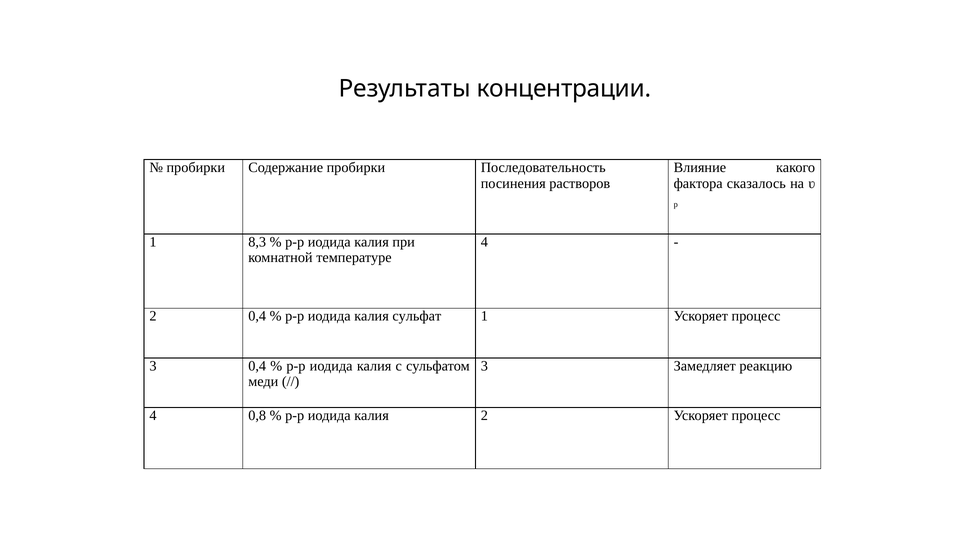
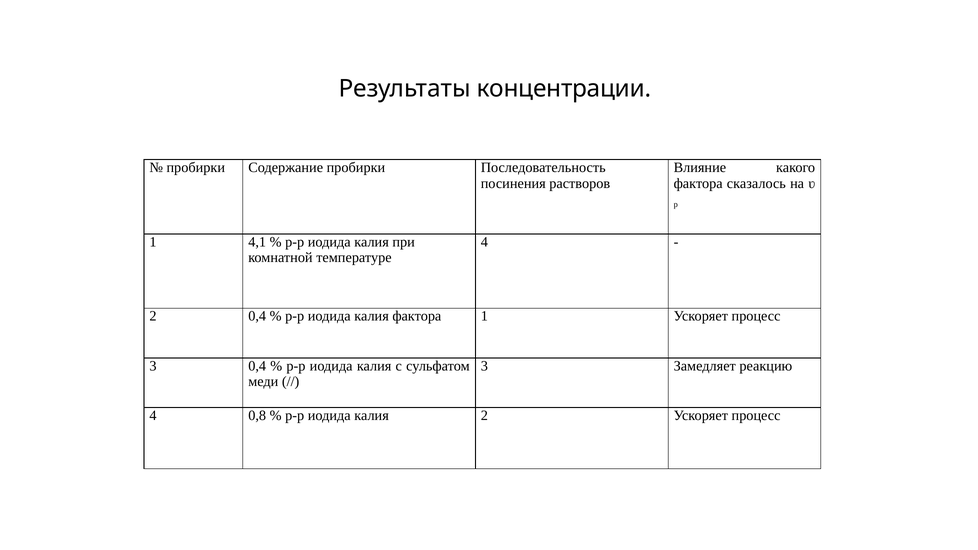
8,3: 8,3 -> 4,1
калия сульфат: сульфат -> фактора
